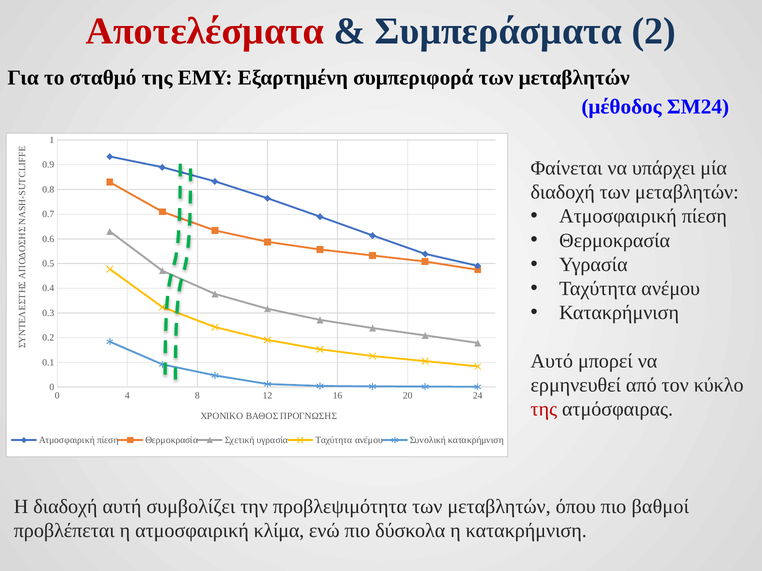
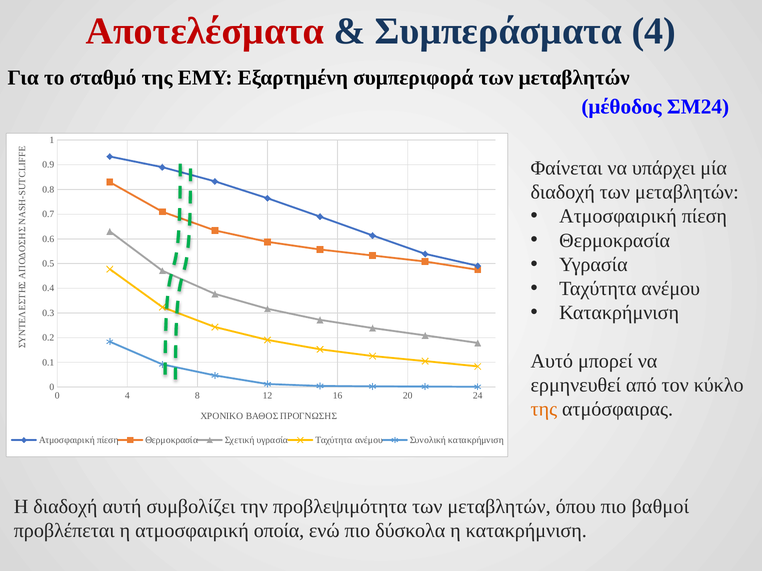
Συμπεράσματα 2: 2 -> 4
της at (544, 409) colour: red -> orange
κλίμα: κλίμα -> οποία
